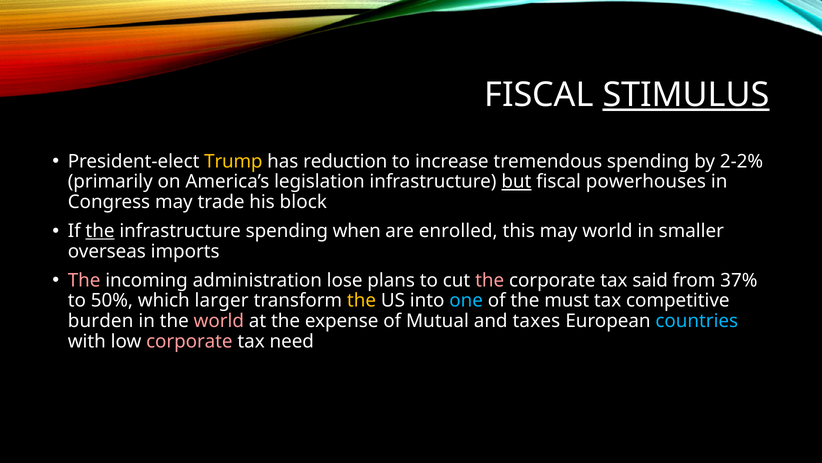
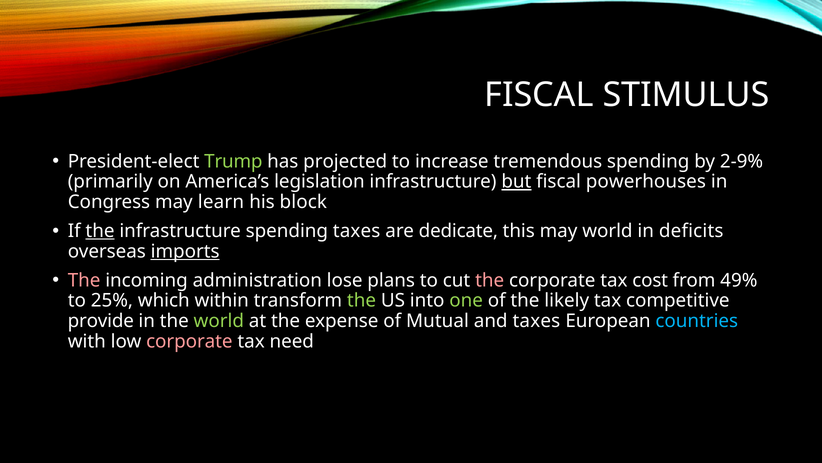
STIMULUS underline: present -> none
Trump colour: yellow -> light green
reduction: reduction -> projected
2-2%: 2-2% -> 2-9%
trade: trade -> learn
spending when: when -> taxes
enrolled: enrolled -> dedicate
smaller: smaller -> deficits
imports underline: none -> present
said: said -> cost
37%: 37% -> 49%
50%: 50% -> 25%
larger: larger -> within
the at (362, 300) colour: yellow -> light green
one colour: light blue -> light green
must: must -> likely
burden: burden -> provide
world at (219, 321) colour: pink -> light green
